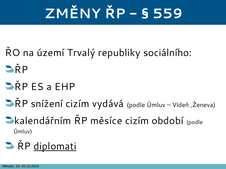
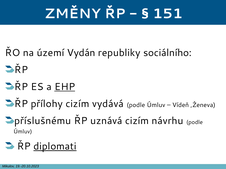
559: 559 -> 151
Trvalý: Trvalý -> Vydán
EHP underline: none -> present
snížení: snížení -> přílohy
kalendářním: kalendářním -> příslušnému
měsíce: měsíce -> uznává
období: období -> návrhu
